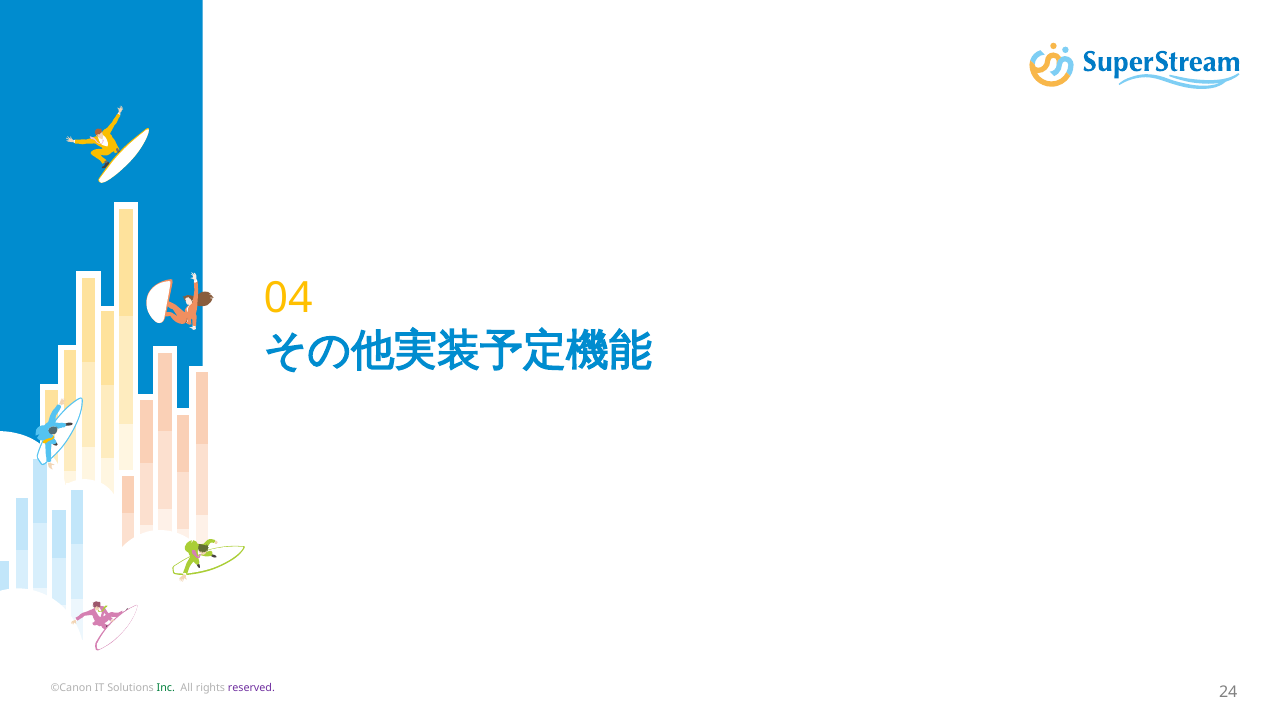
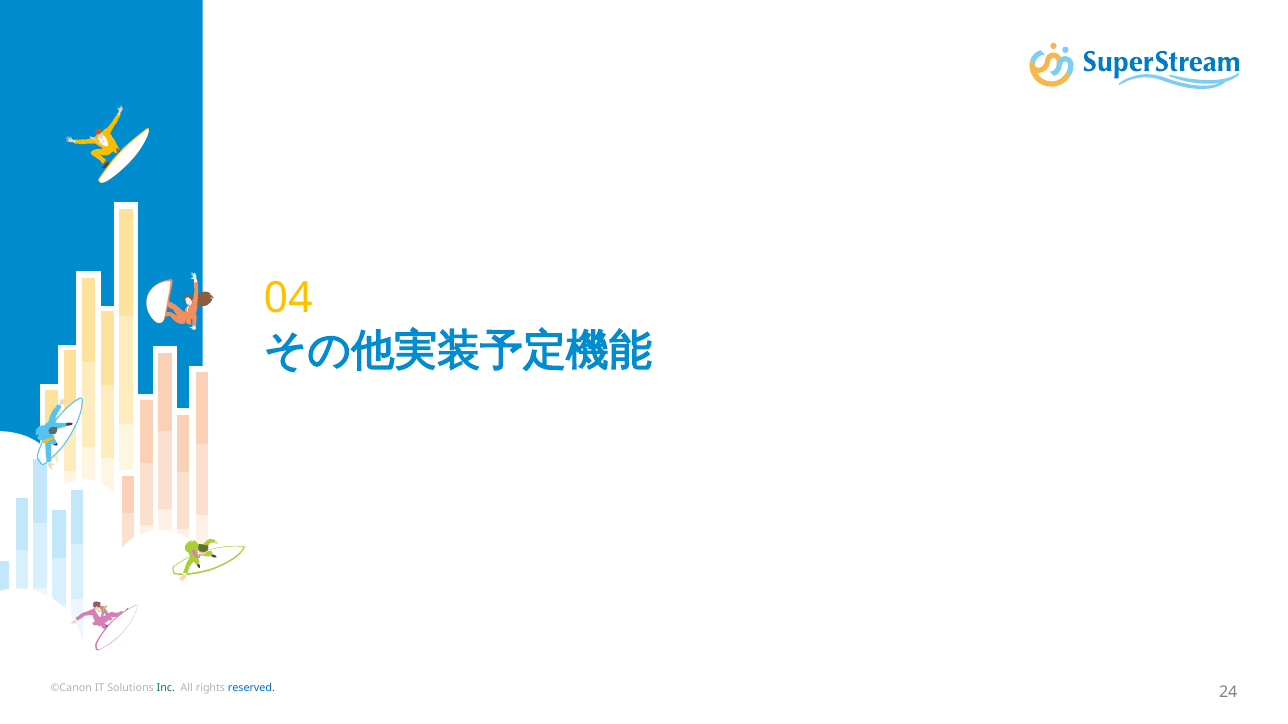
reserved colour: purple -> blue
